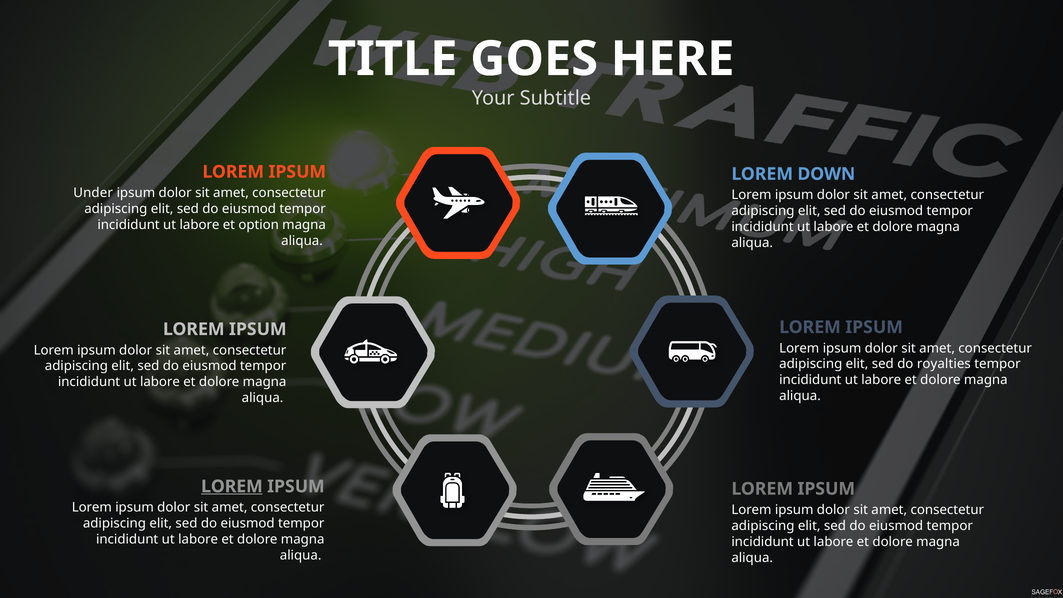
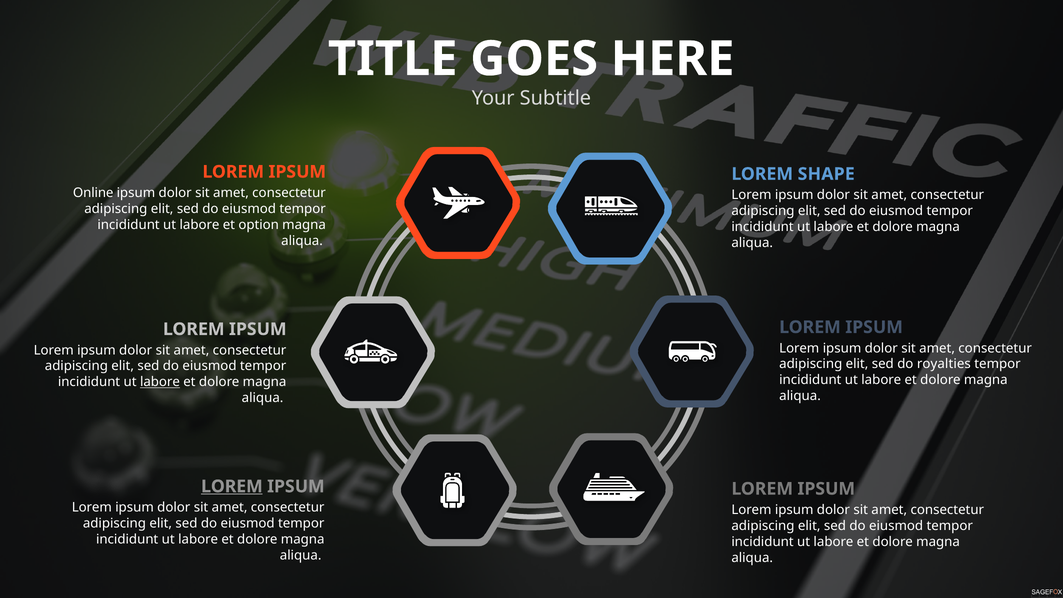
DOWN: DOWN -> SHAPE
Under: Under -> Online
labore at (160, 382) underline: none -> present
